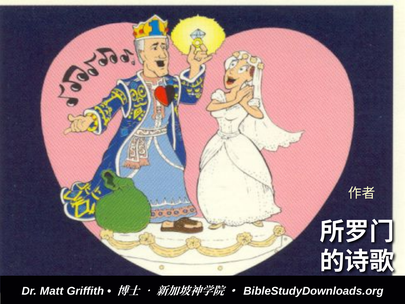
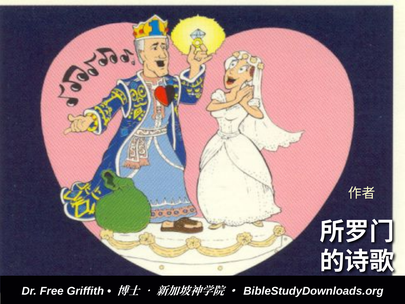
Matt: Matt -> Free
